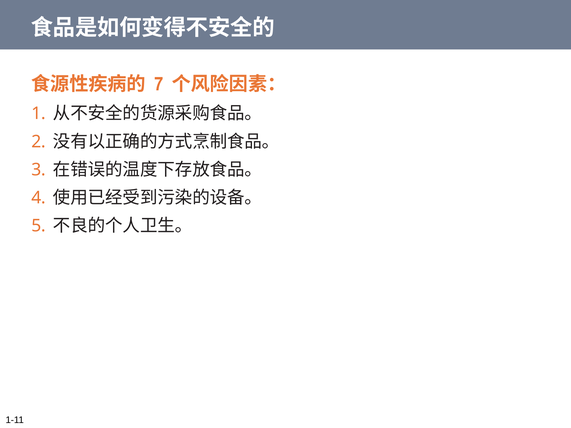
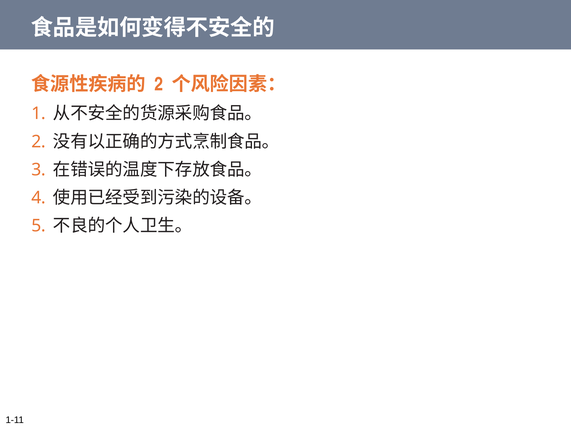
7 at (159, 84): 7 -> 2
